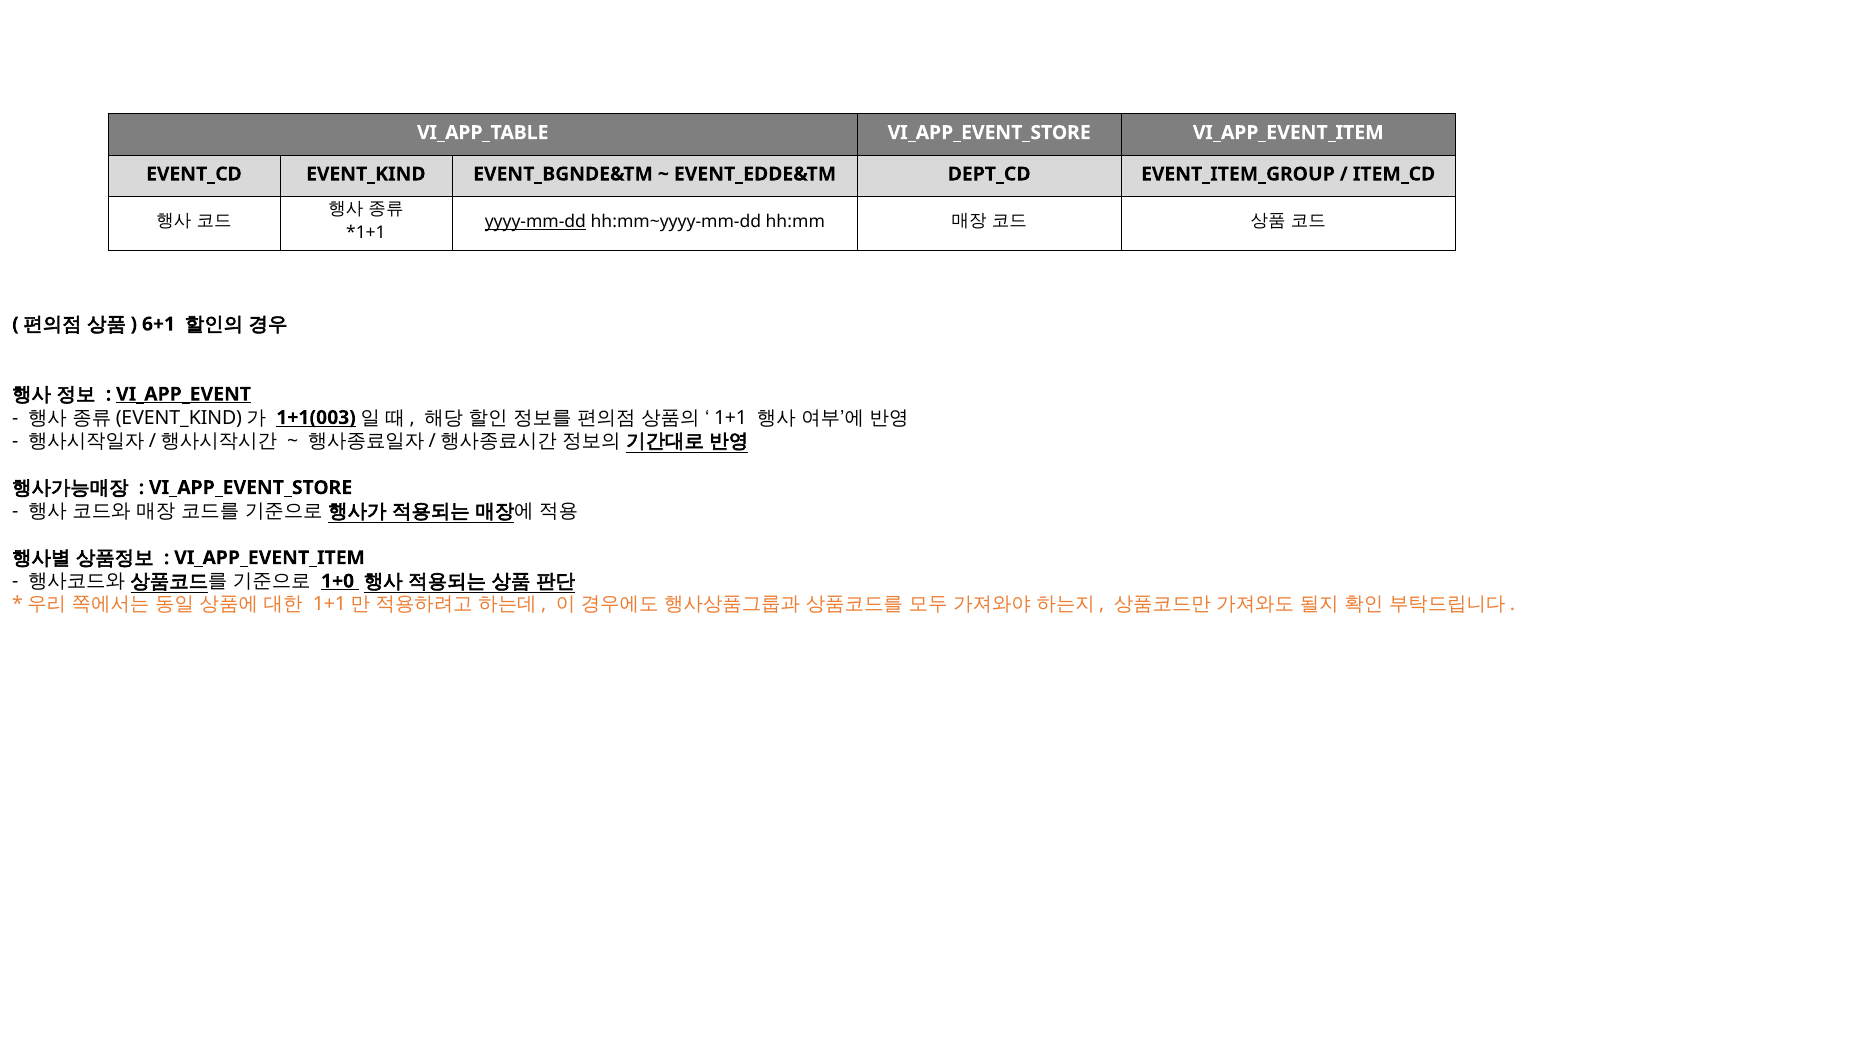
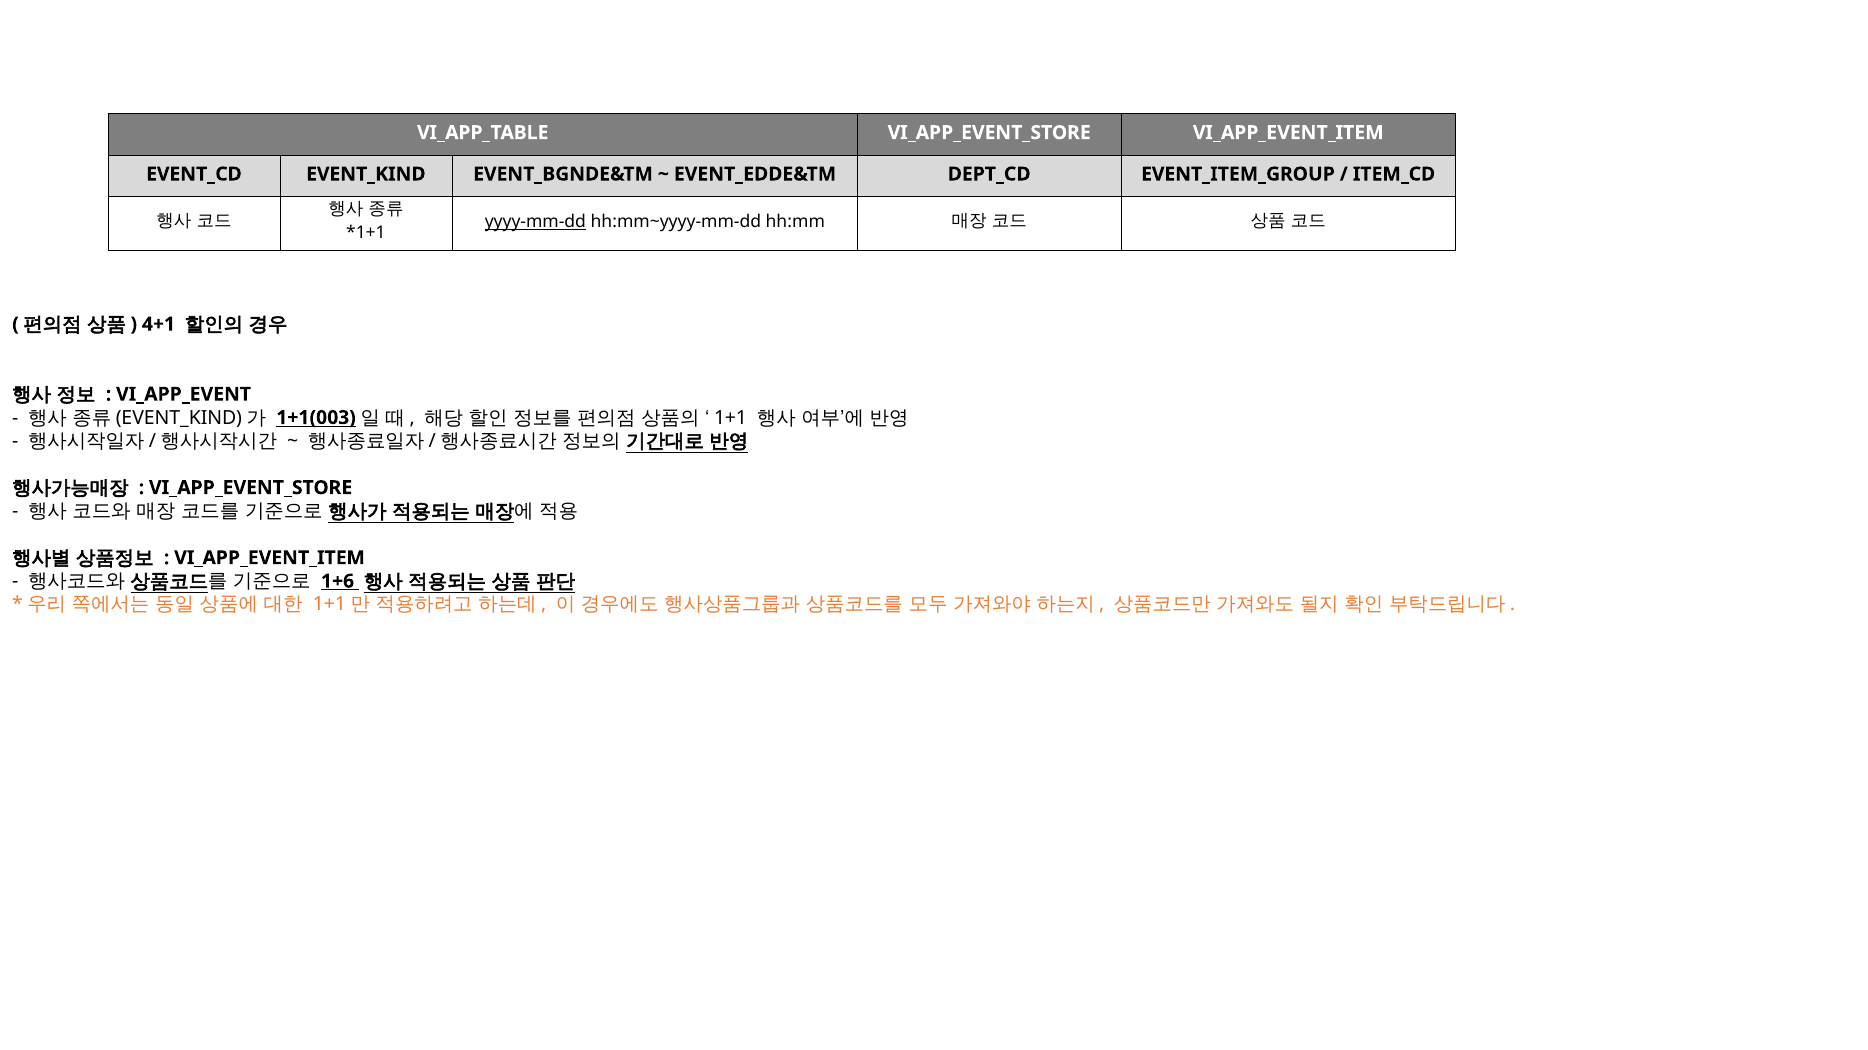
6+1: 6+1 -> 4+1
VI_APP_EVENT underline: present -> none
1+0: 1+0 -> 1+6
